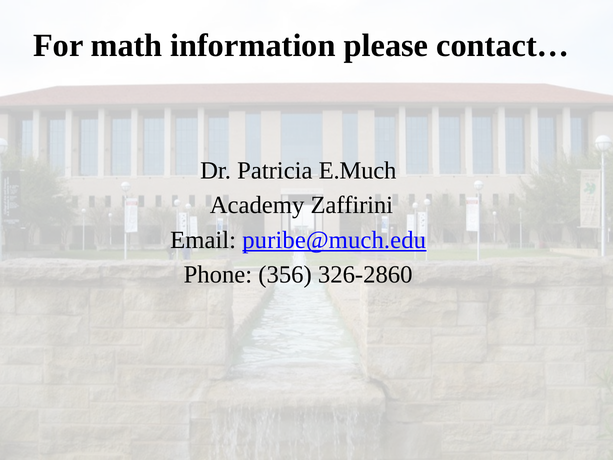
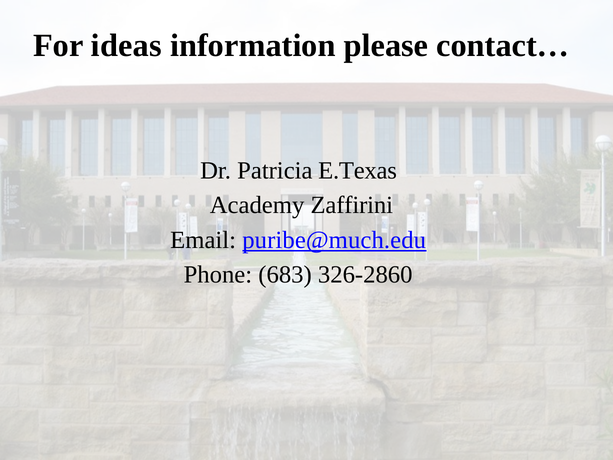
math: math -> ideas
E.Much: E.Much -> E.Texas
356: 356 -> 683
